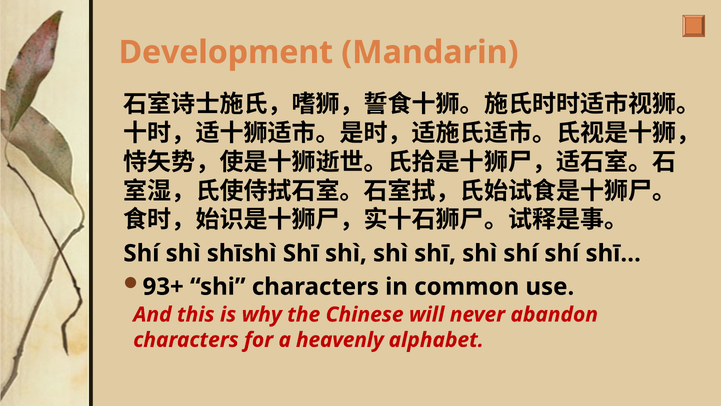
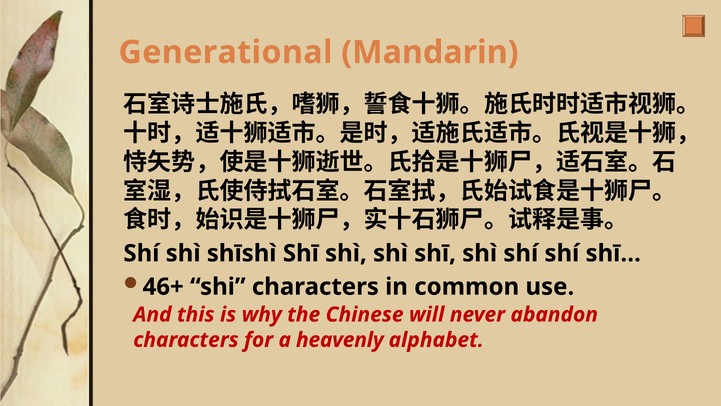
Development: Development -> Generational
93+: 93+ -> 46+
